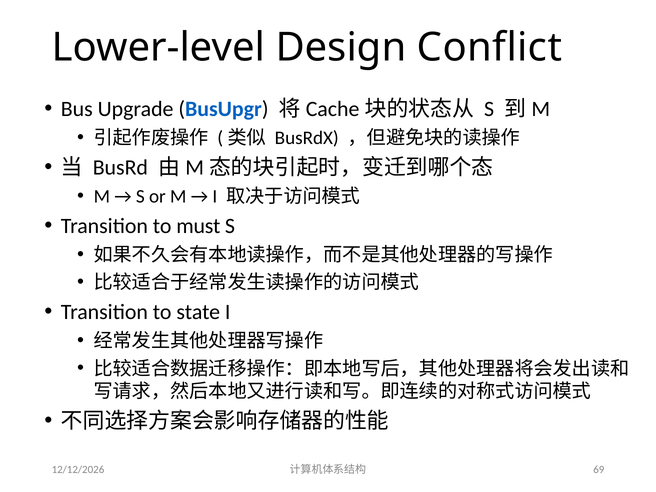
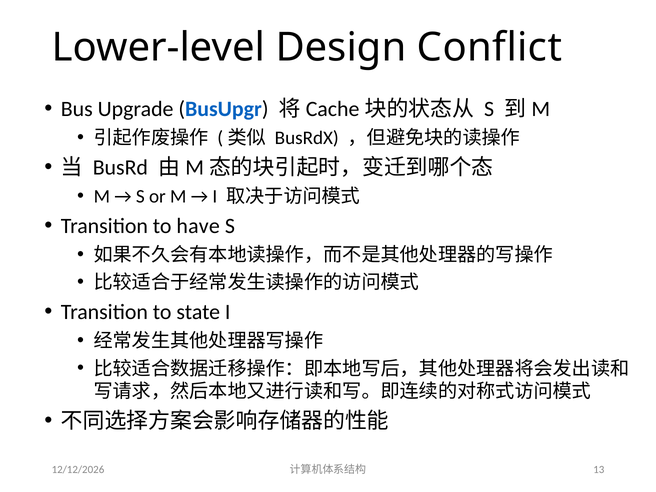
must: must -> have
69: 69 -> 13
